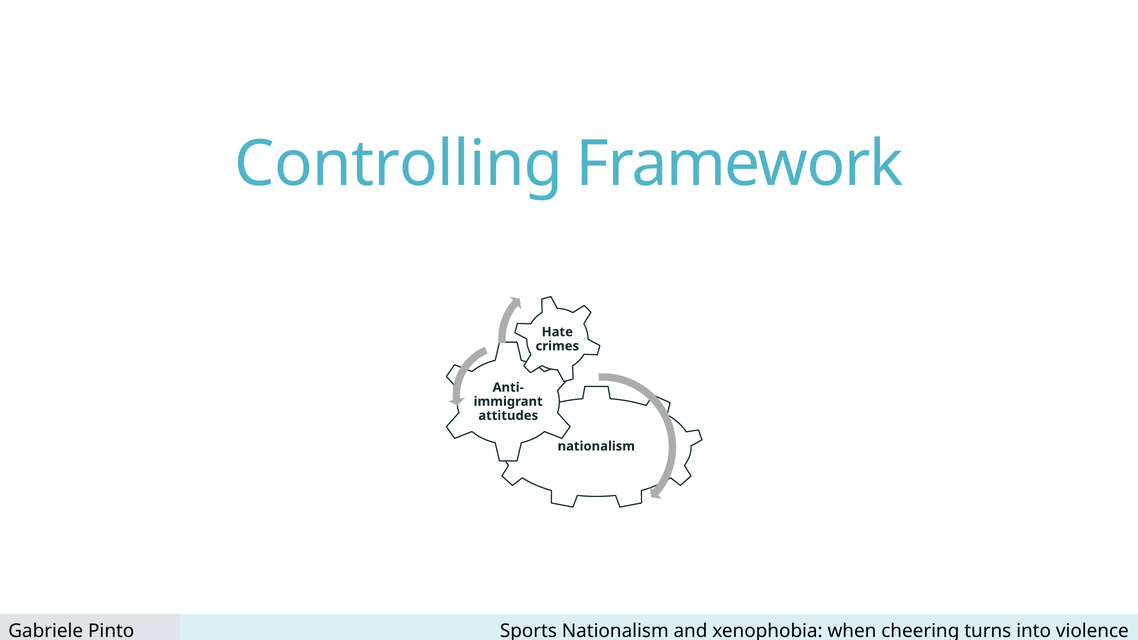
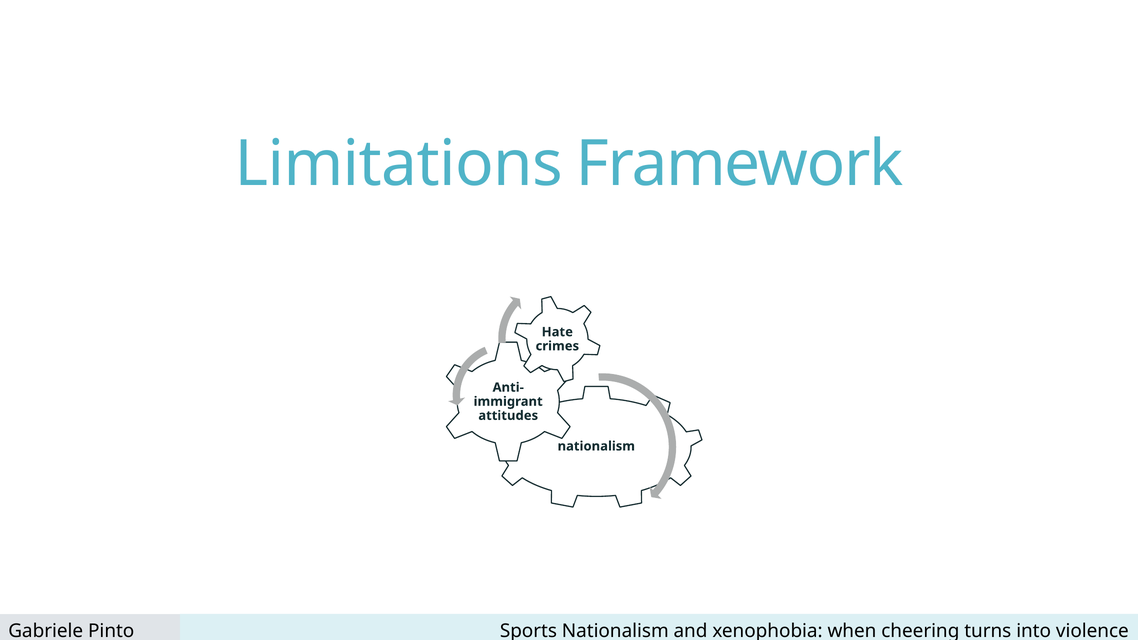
Controlling: Controlling -> Limitations
